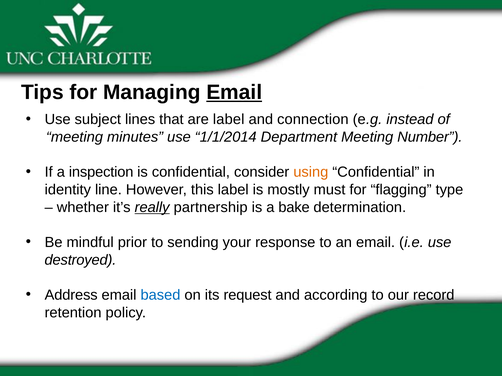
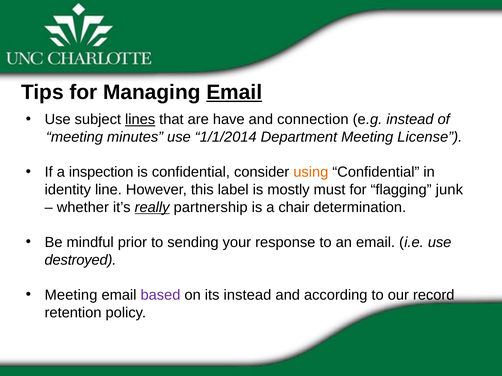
lines underline: none -> present
are label: label -> have
Number: Number -> License
type: type -> junk
bake: bake -> chair
Address at (71, 295): Address -> Meeting
based colour: blue -> purple
its request: request -> instead
